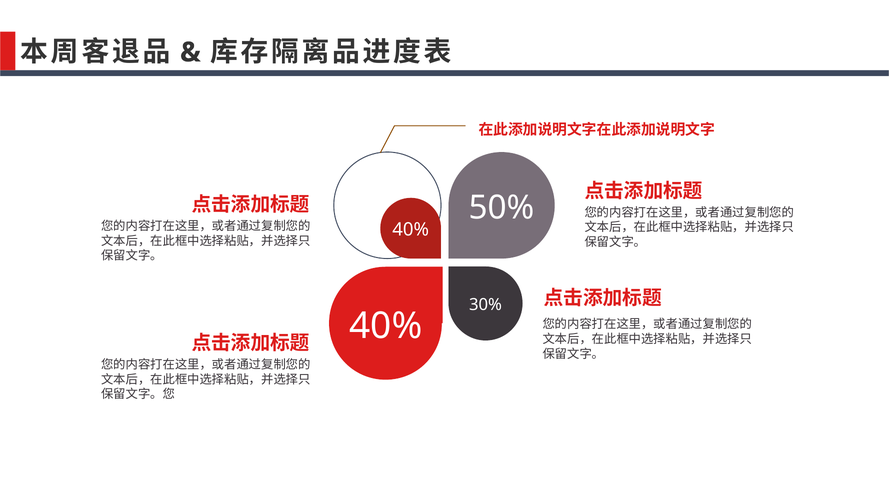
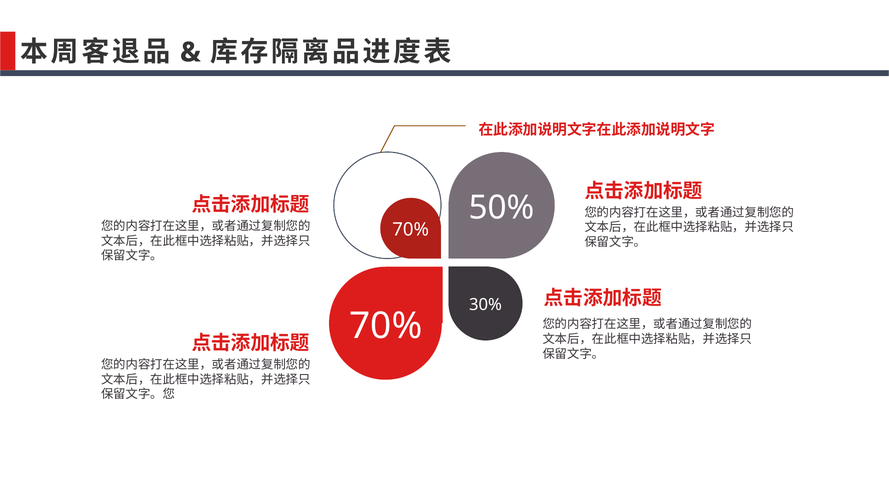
40% at (411, 230): 40% -> 70%
40% at (386, 326): 40% -> 70%
